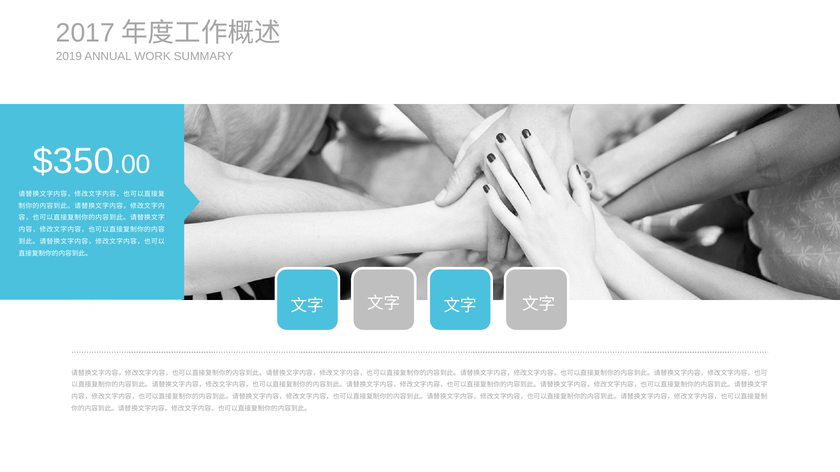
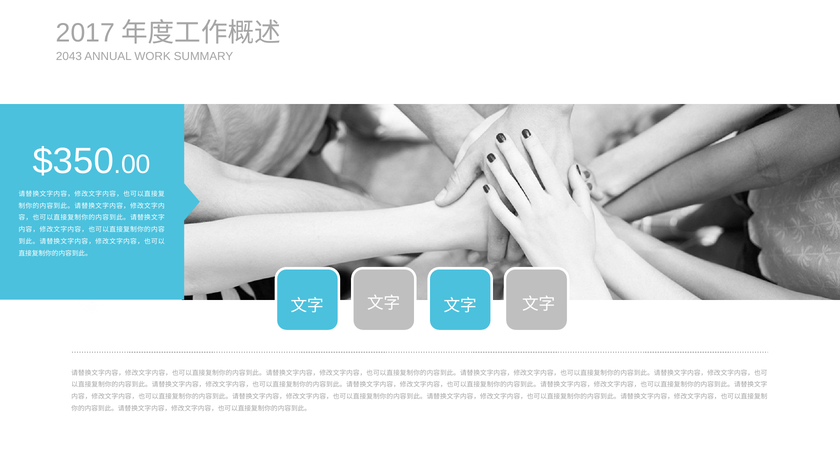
2019: 2019 -> 2043
